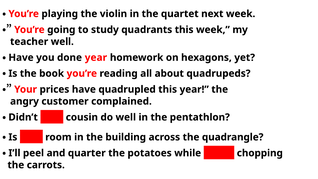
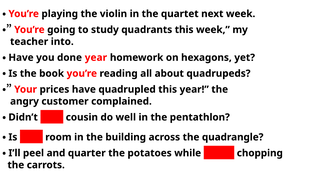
teacher well: well -> into
